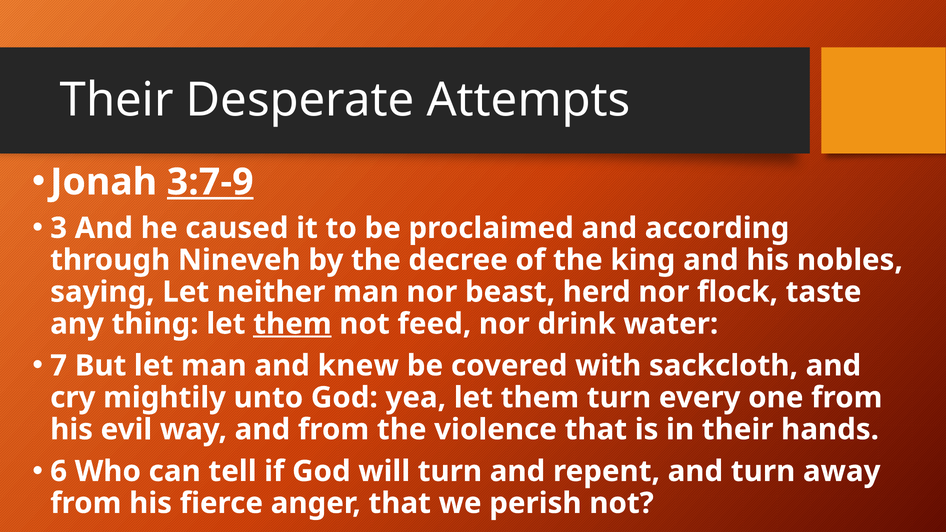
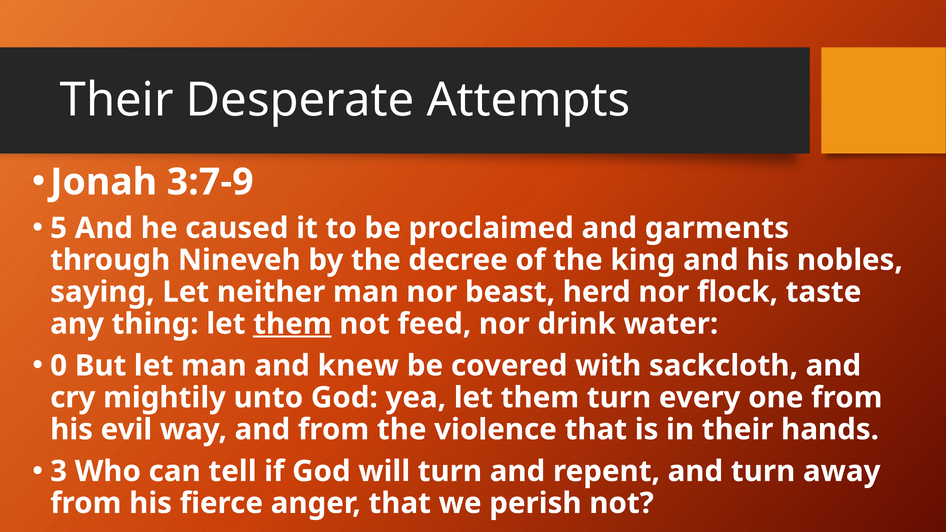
3:7-9 underline: present -> none
3: 3 -> 5
according: according -> garments
7: 7 -> 0
6: 6 -> 3
